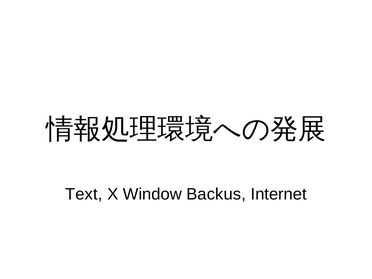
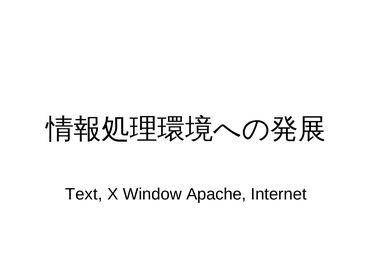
Backus: Backus -> Apache
